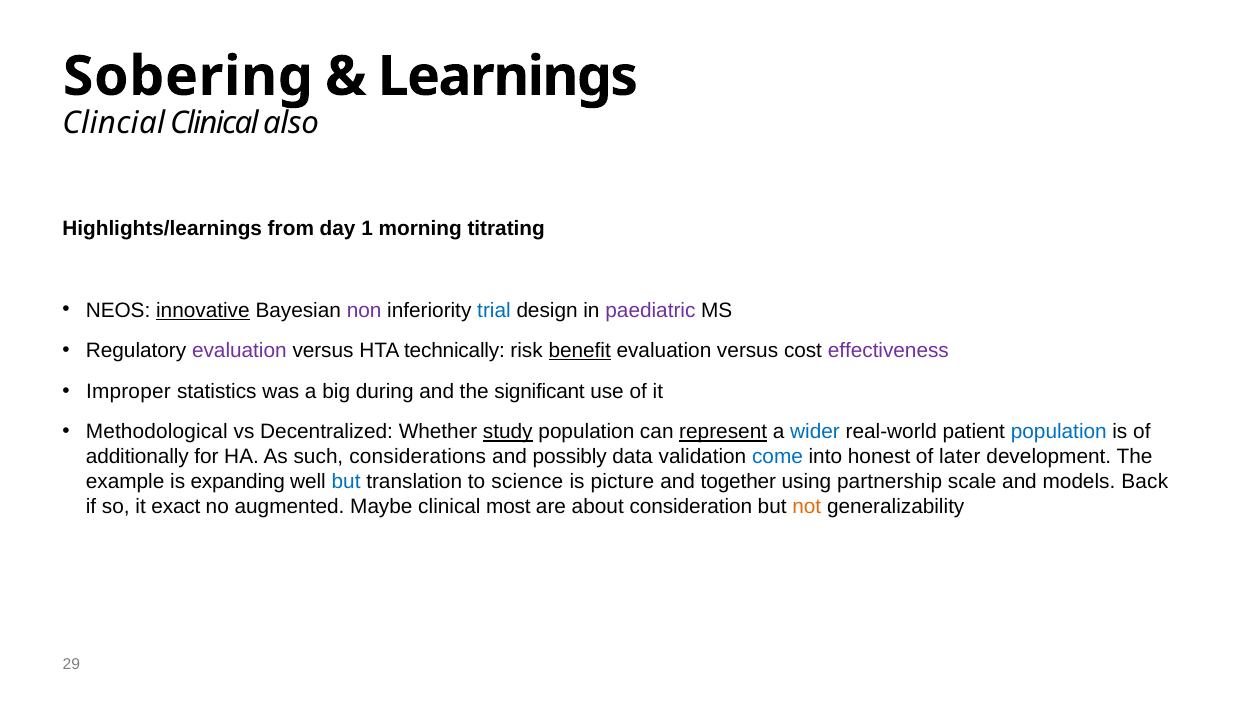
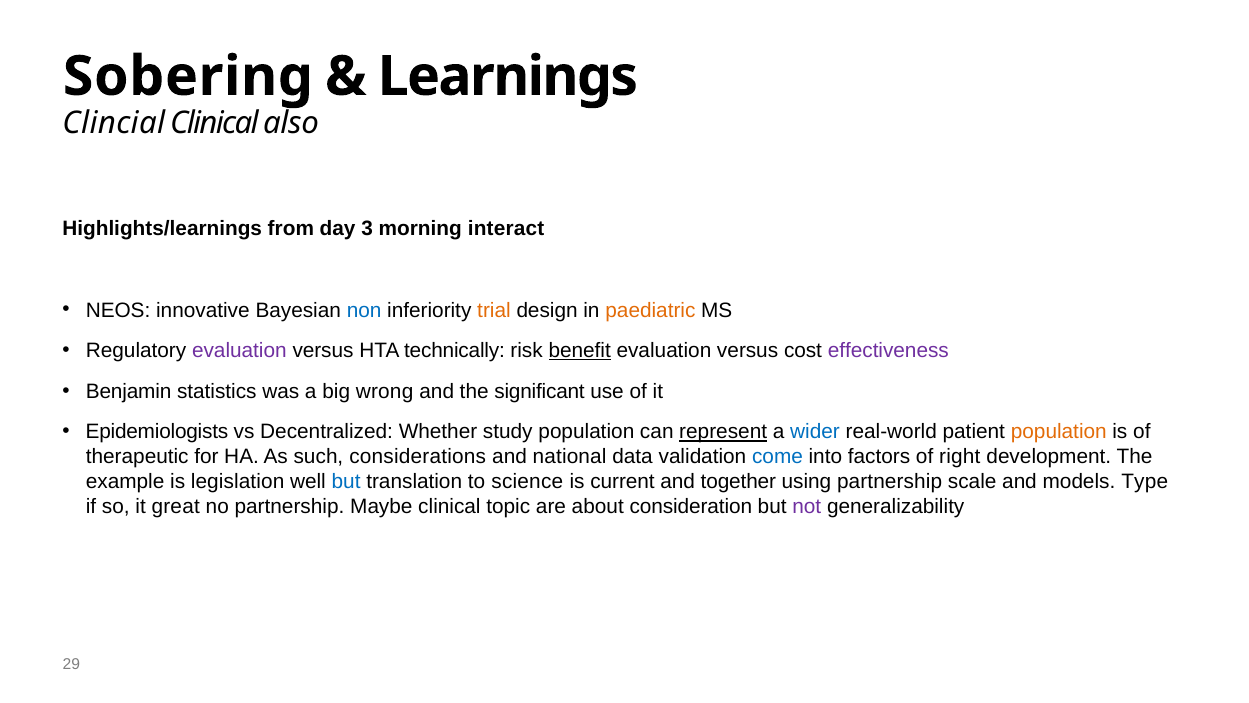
1: 1 -> 3
titrating: titrating -> interact
innovative underline: present -> none
non colour: purple -> blue
trial colour: blue -> orange
paediatric colour: purple -> orange
Improper: Improper -> Benjamin
during: during -> wrong
Methodological: Methodological -> Epidemiologists
study underline: present -> none
population at (1059, 432) colour: blue -> orange
additionally: additionally -> therapeutic
possibly: possibly -> national
honest: honest -> factors
later: later -> right
expanding: expanding -> legislation
picture: picture -> current
Back: Back -> Type
exact: exact -> great
no augmented: augmented -> partnership
most: most -> topic
not colour: orange -> purple
